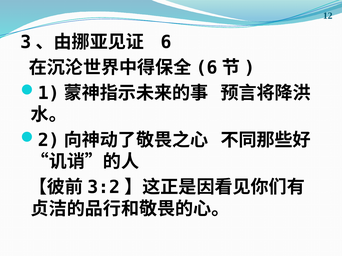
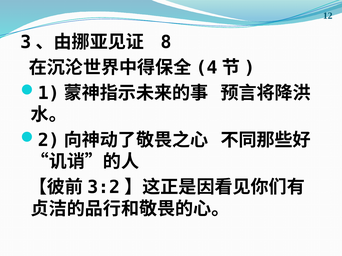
6 at (166, 42): 6 -> 8
6 at (207, 68): 6 -> 4
